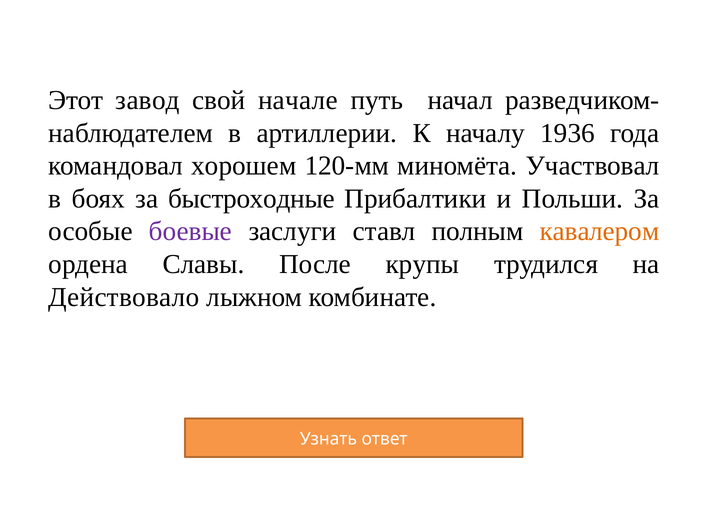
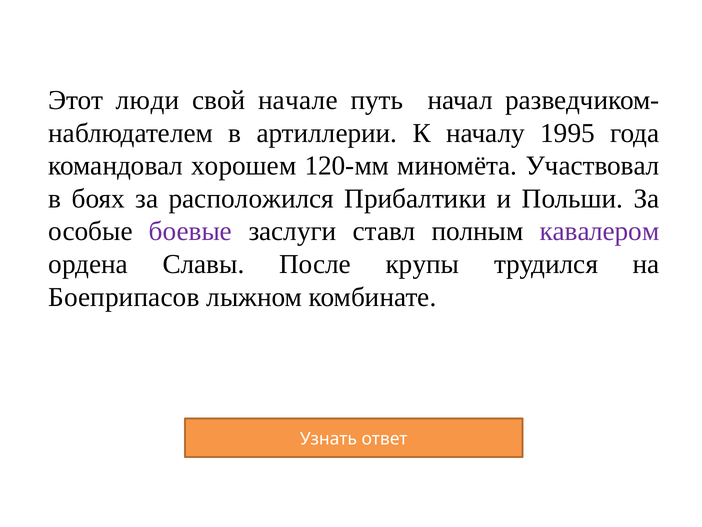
завод: завод -> люди
1936: 1936 -> 1995
быстроходные: быстроходные -> расположился
кавалером colour: orange -> purple
Действовало: Действовало -> Боеприпасов
